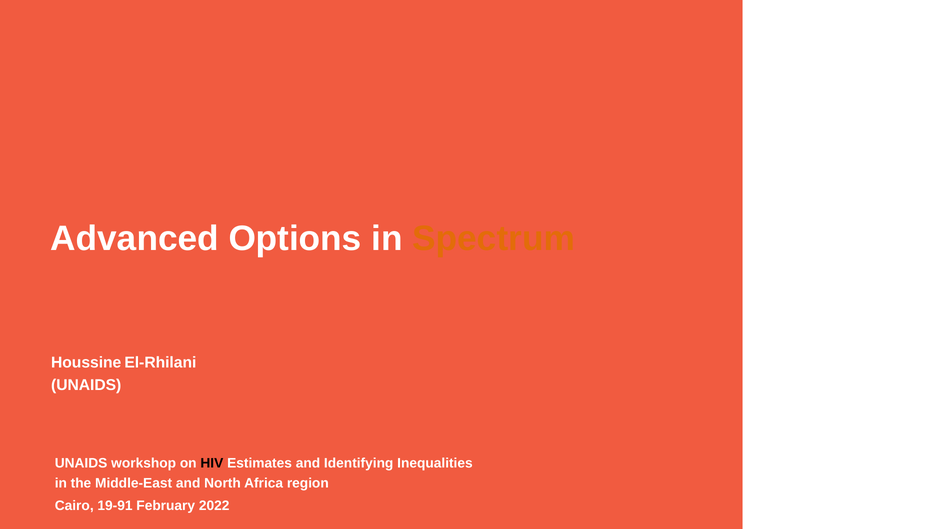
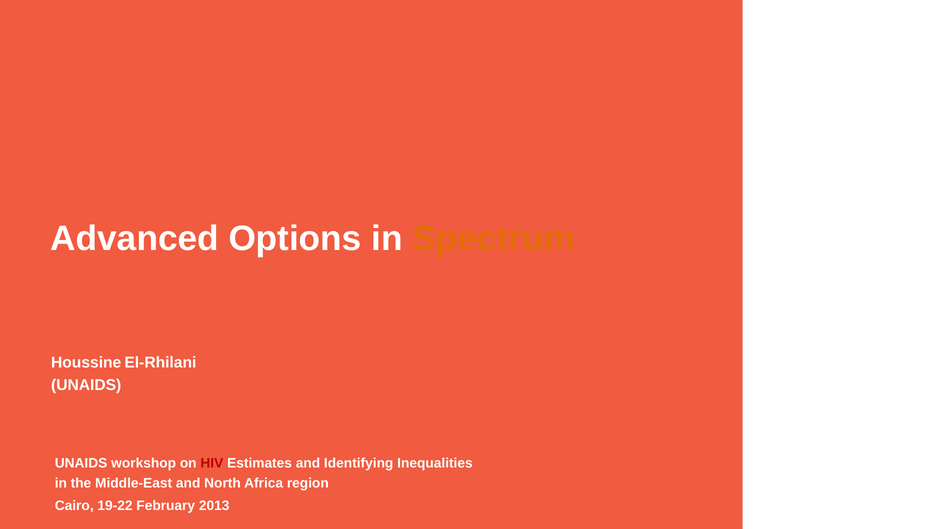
HIV colour: black -> red
19-91: 19-91 -> 19-22
2022: 2022 -> 2013
